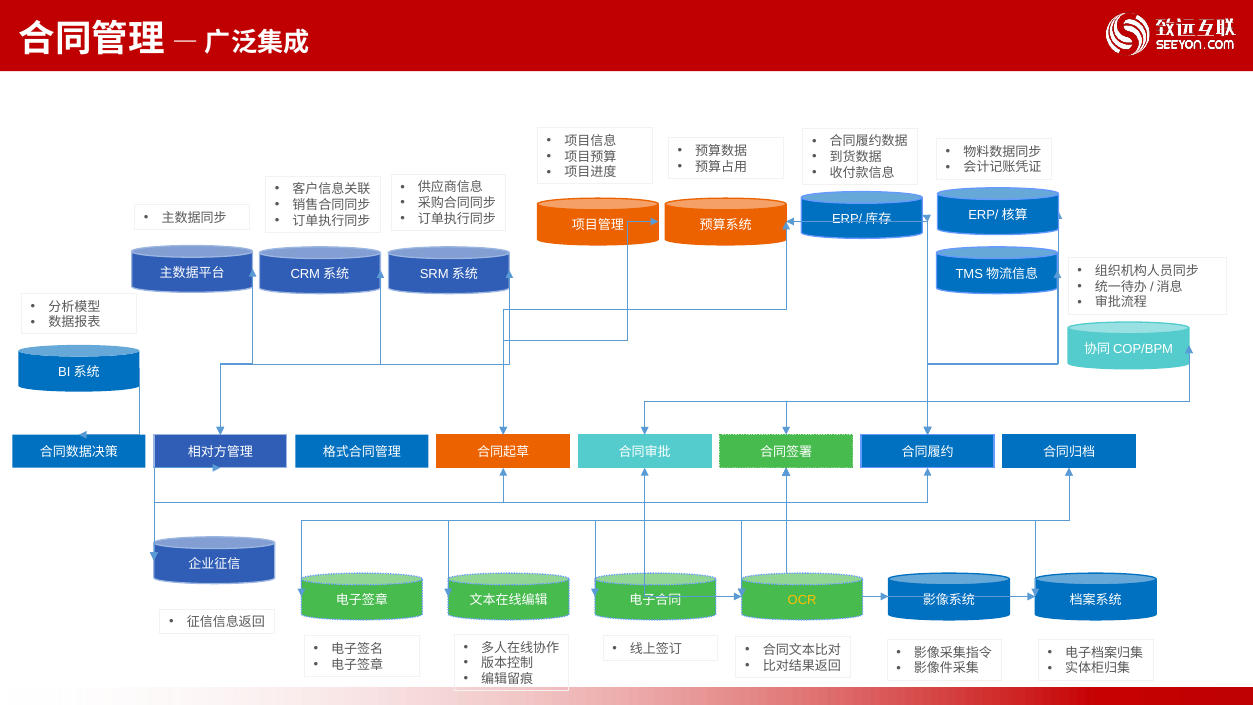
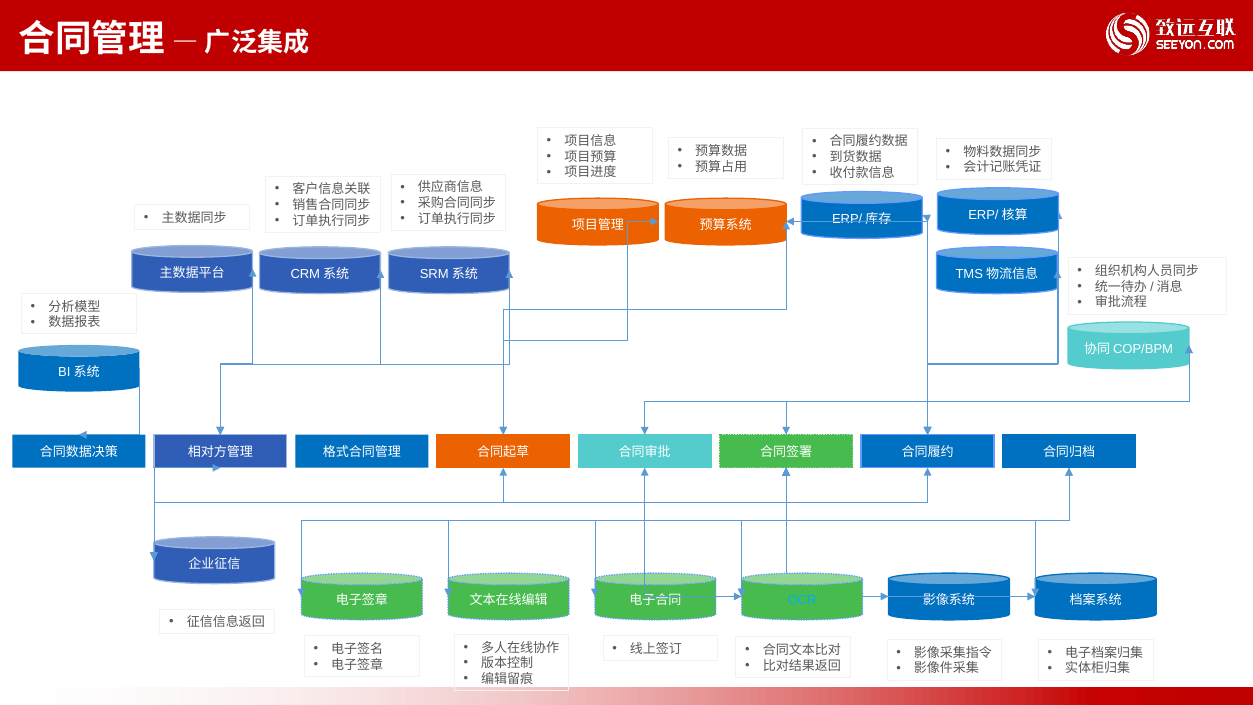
OCR colour: yellow -> light blue
